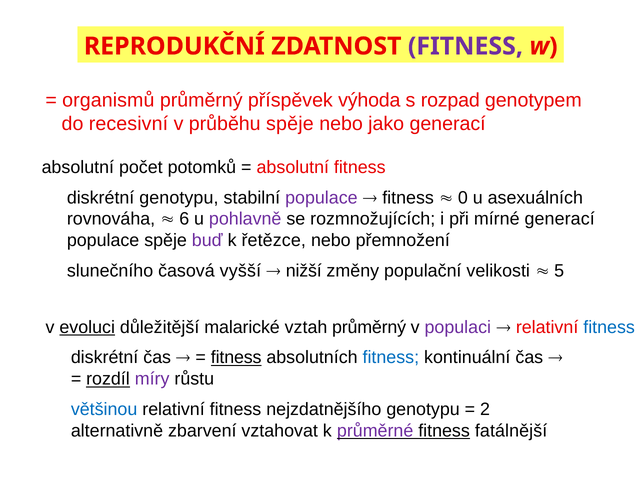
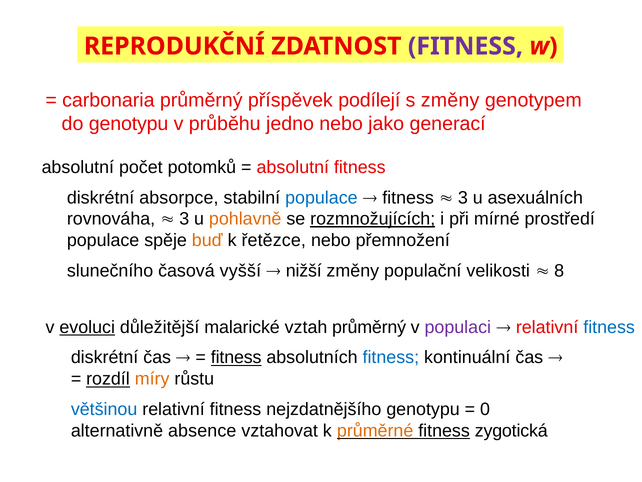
organismů: organismů -> carbonaria
výhoda: výhoda -> podílejí
s rozpad: rozpad -> změny
do recesivní: recesivní -> genotypu
průběhu spěje: spěje -> jedno
diskrétní genotypu: genotypu -> absorpce
populace at (321, 197) colour: purple -> blue
0 at (463, 197): 0 -> 3
6 at (184, 219): 6 -> 3
pohlavně colour: purple -> orange
rozmnožujících underline: none -> present
mírné generací: generací -> prostředí
buď colour: purple -> orange
5: 5 -> 8
míry colour: purple -> orange
2: 2 -> 0
zbarvení: zbarvení -> absence
průměrné colour: purple -> orange
fatálnější: fatálnější -> zygotická
